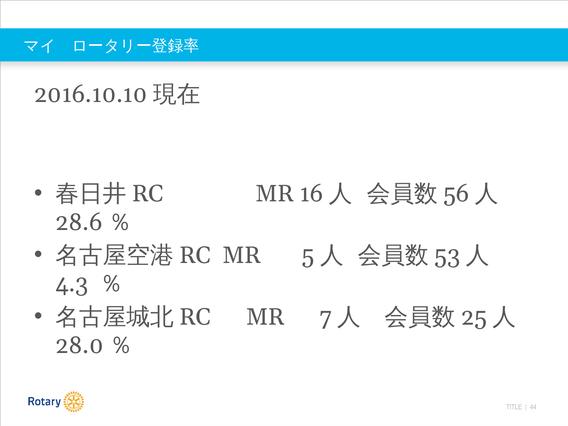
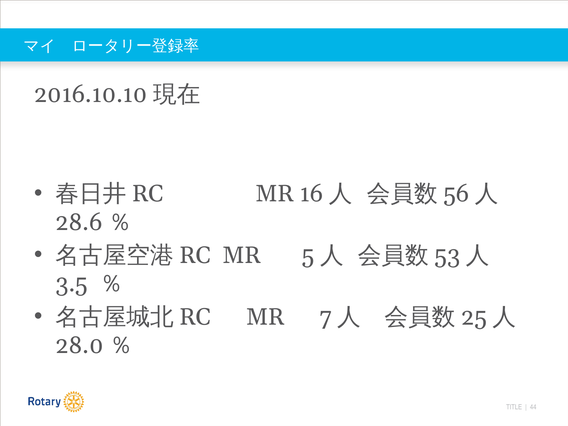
4.3: 4.3 -> 3.5
